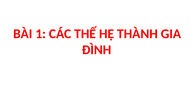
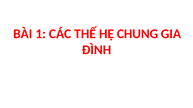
THÀNH: THÀNH -> CHUNG
